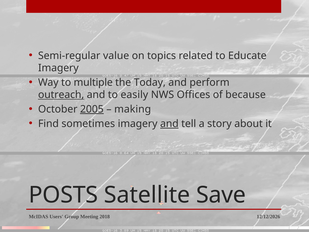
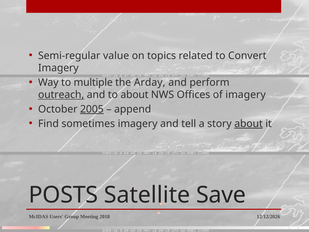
Educate: Educate -> Convert
Today: Today -> Arday
to easily: easily -> about
of because: because -> imagery
making: making -> append
and at (169, 124) underline: present -> none
about at (249, 124) underline: none -> present
